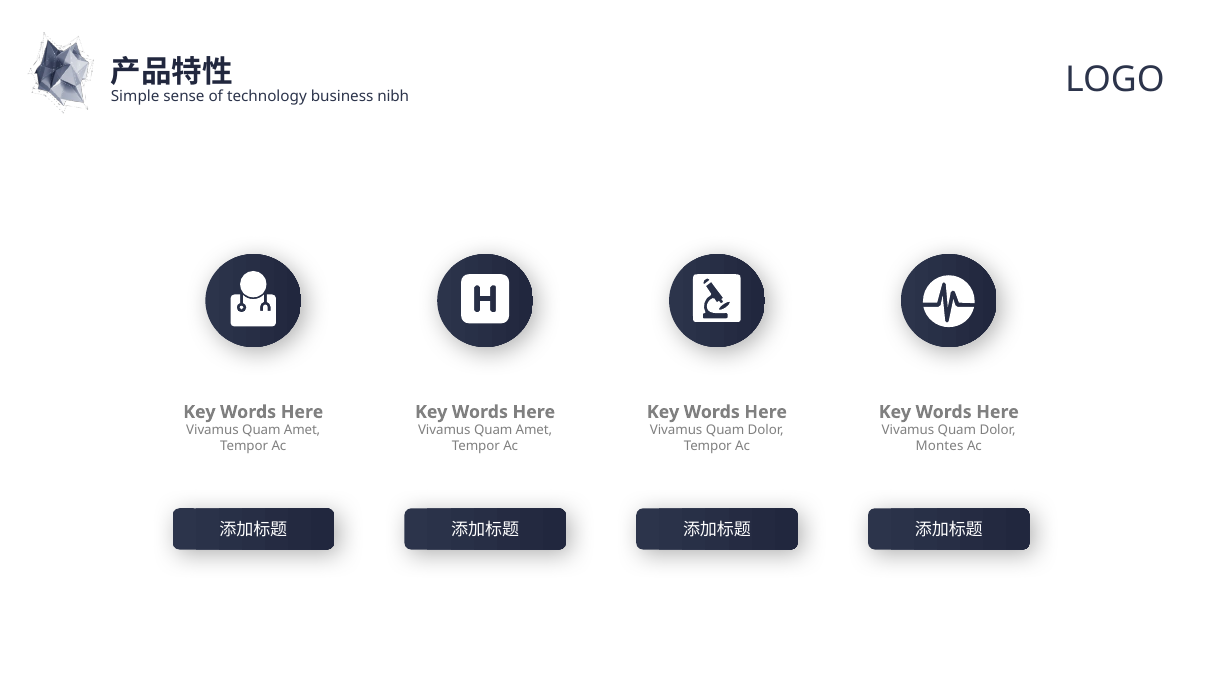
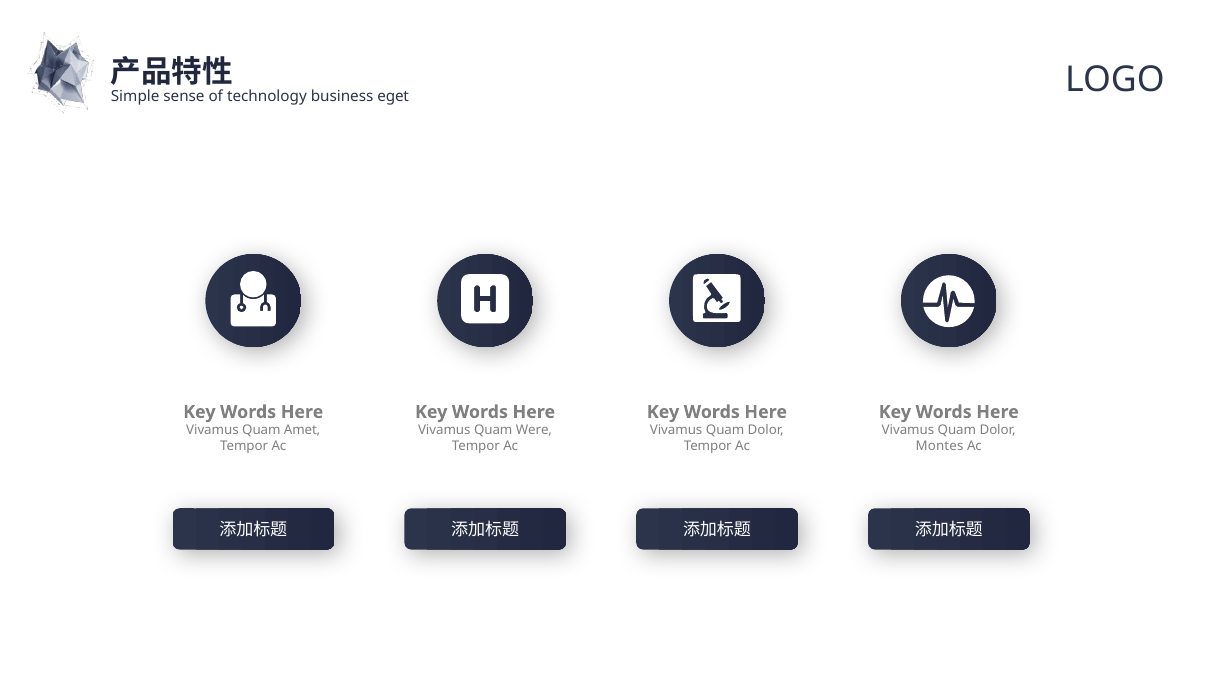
nibh: nibh -> eget
Amet at (534, 431): Amet -> Were
